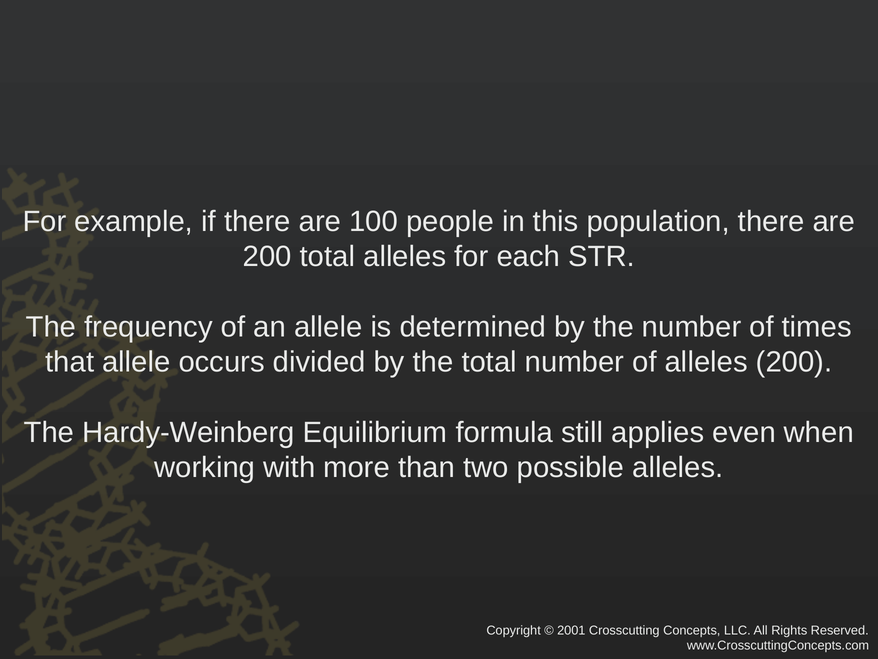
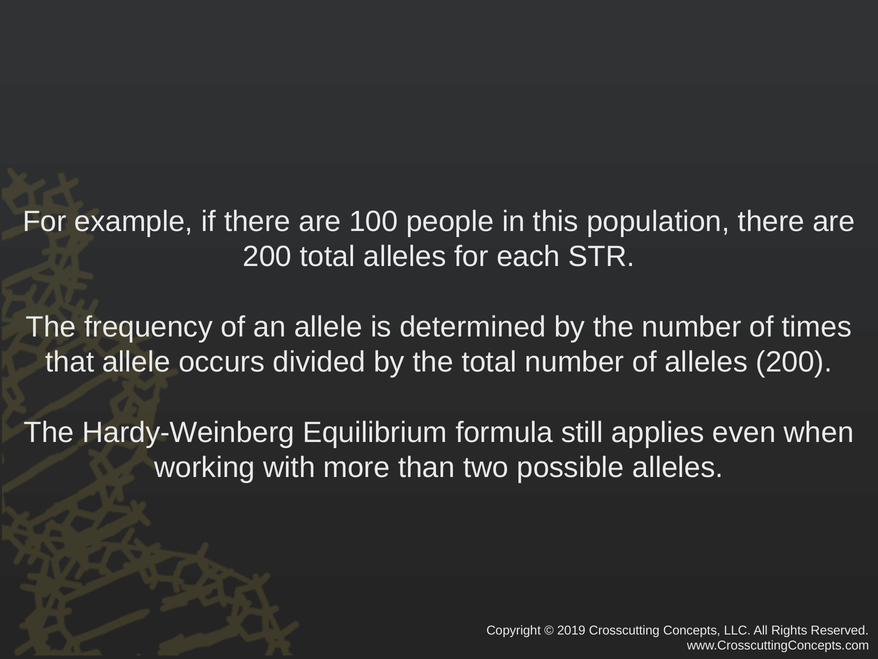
2001: 2001 -> 2019
